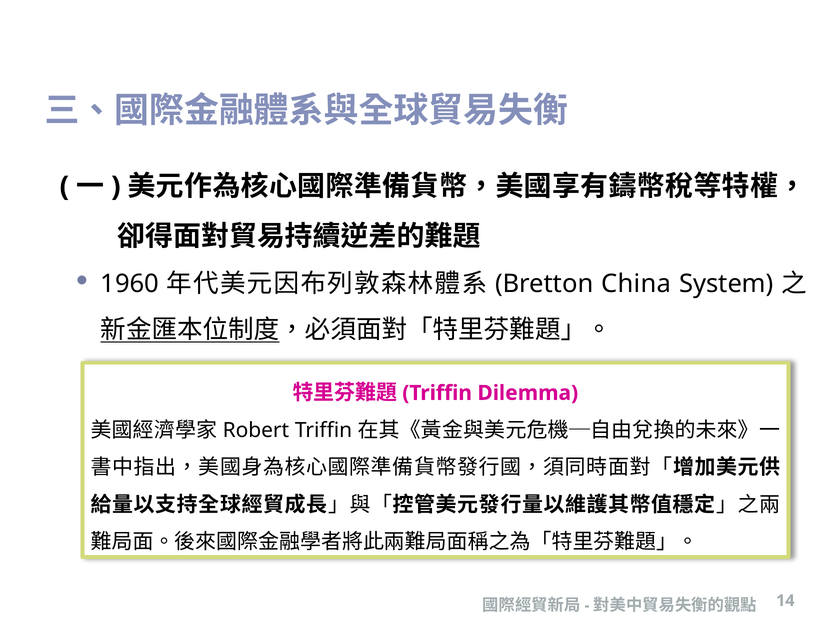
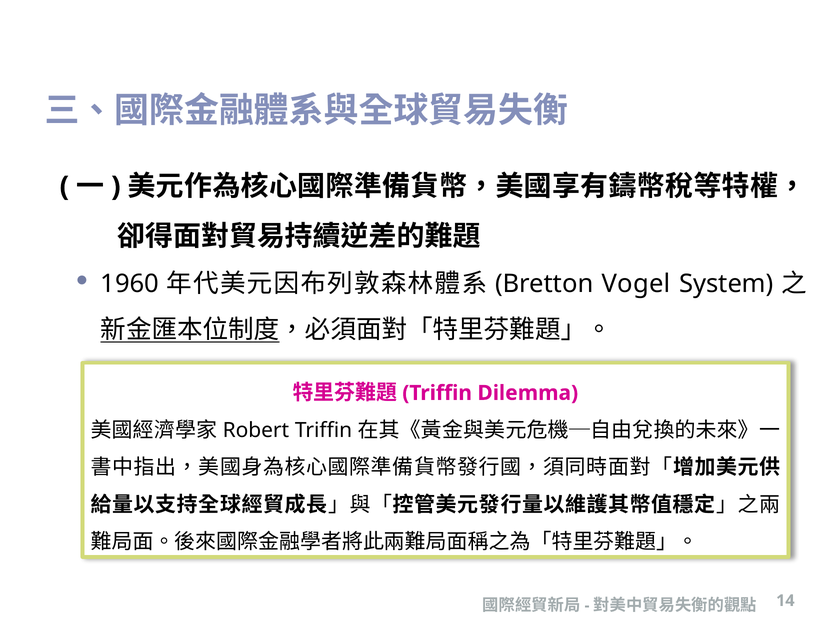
China: China -> Vogel
